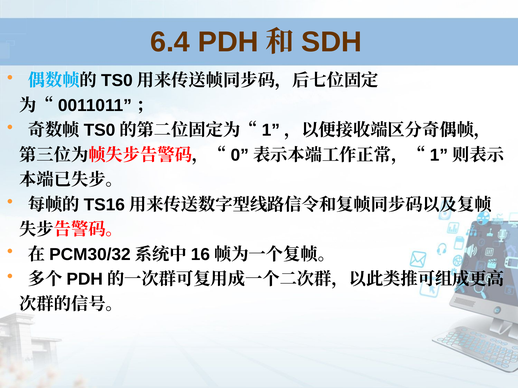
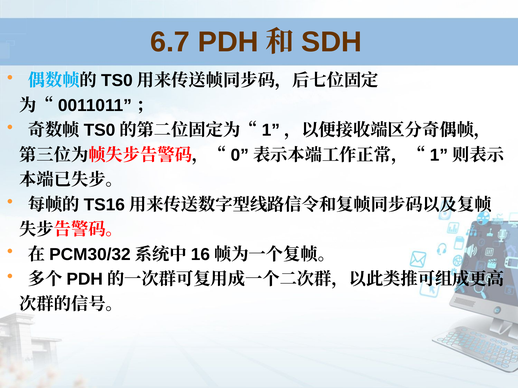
6.4: 6.4 -> 6.7
